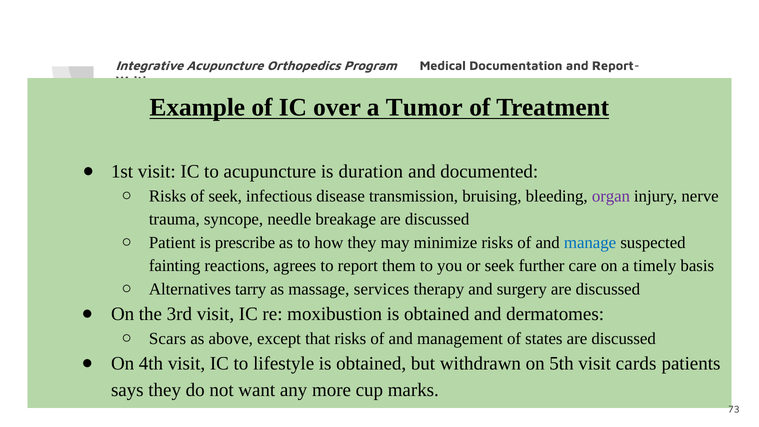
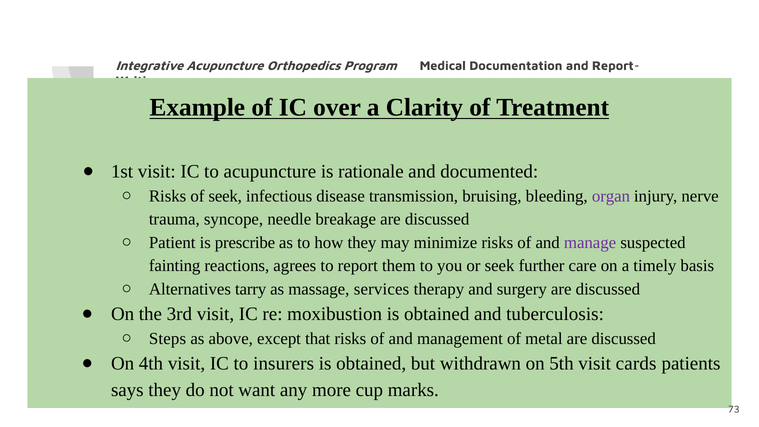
Tumor: Tumor -> Clarity
duration: duration -> rationale
manage colour: blue -> purple
dermatomes: dermatomes -> tuberculosis
Scars: Scars -> Steps
states: states -> metal
lifestyle: lifestyle -> insurers
